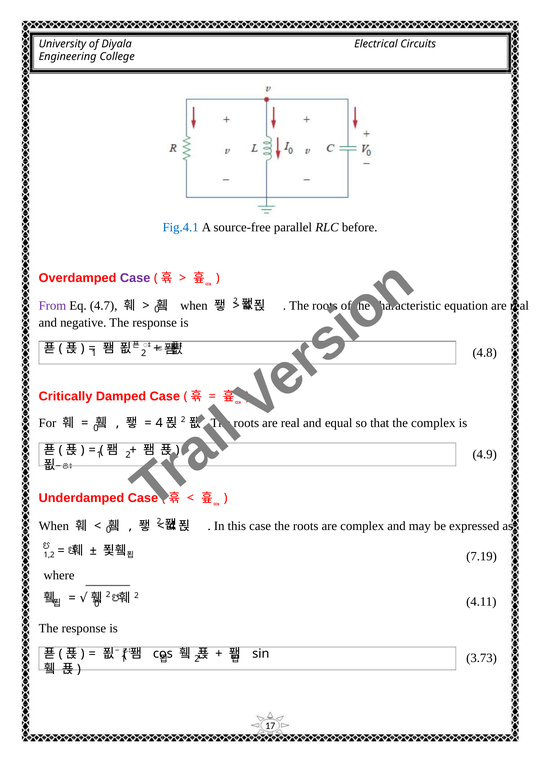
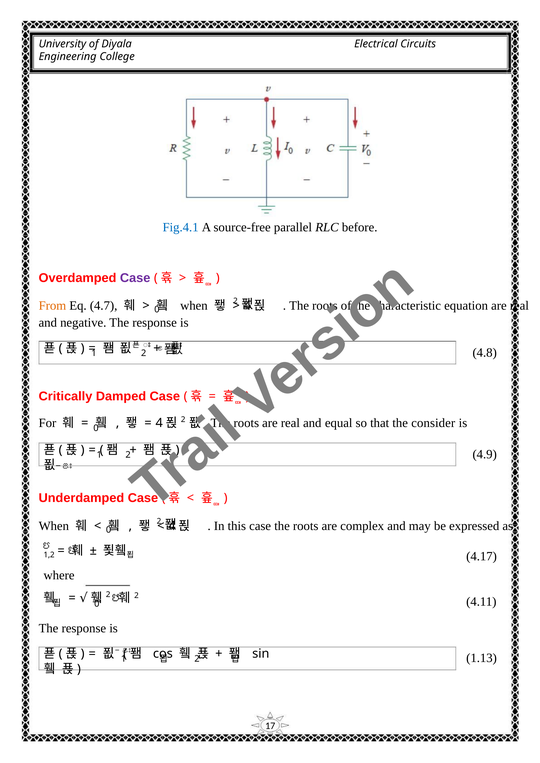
From colour: purple -> orange
the complex: complex -> consider
7.19: 7.19 -> 4.17
3.73: 3.73 -> 1.13
